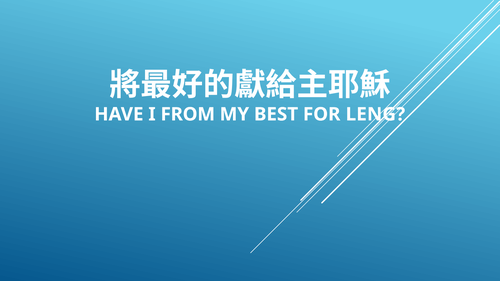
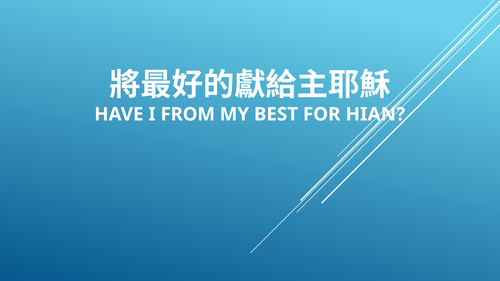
LENG: LENG -> HIAN
